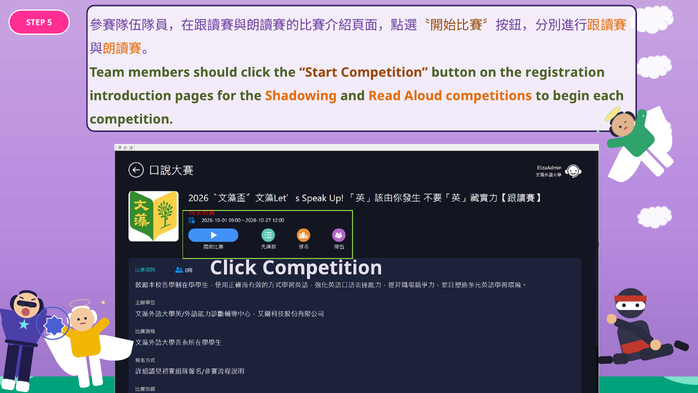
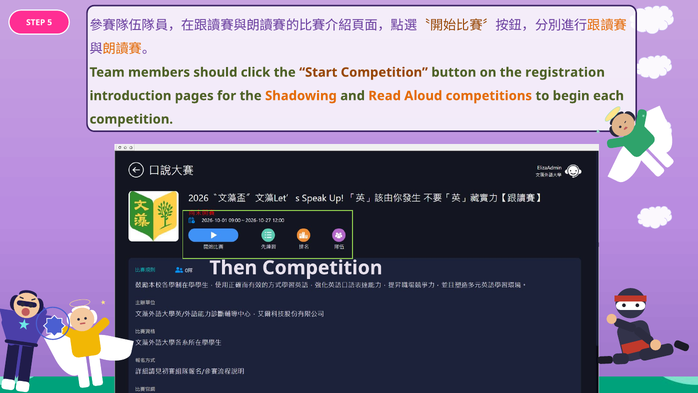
Click at (233, 268): Click -> Then
